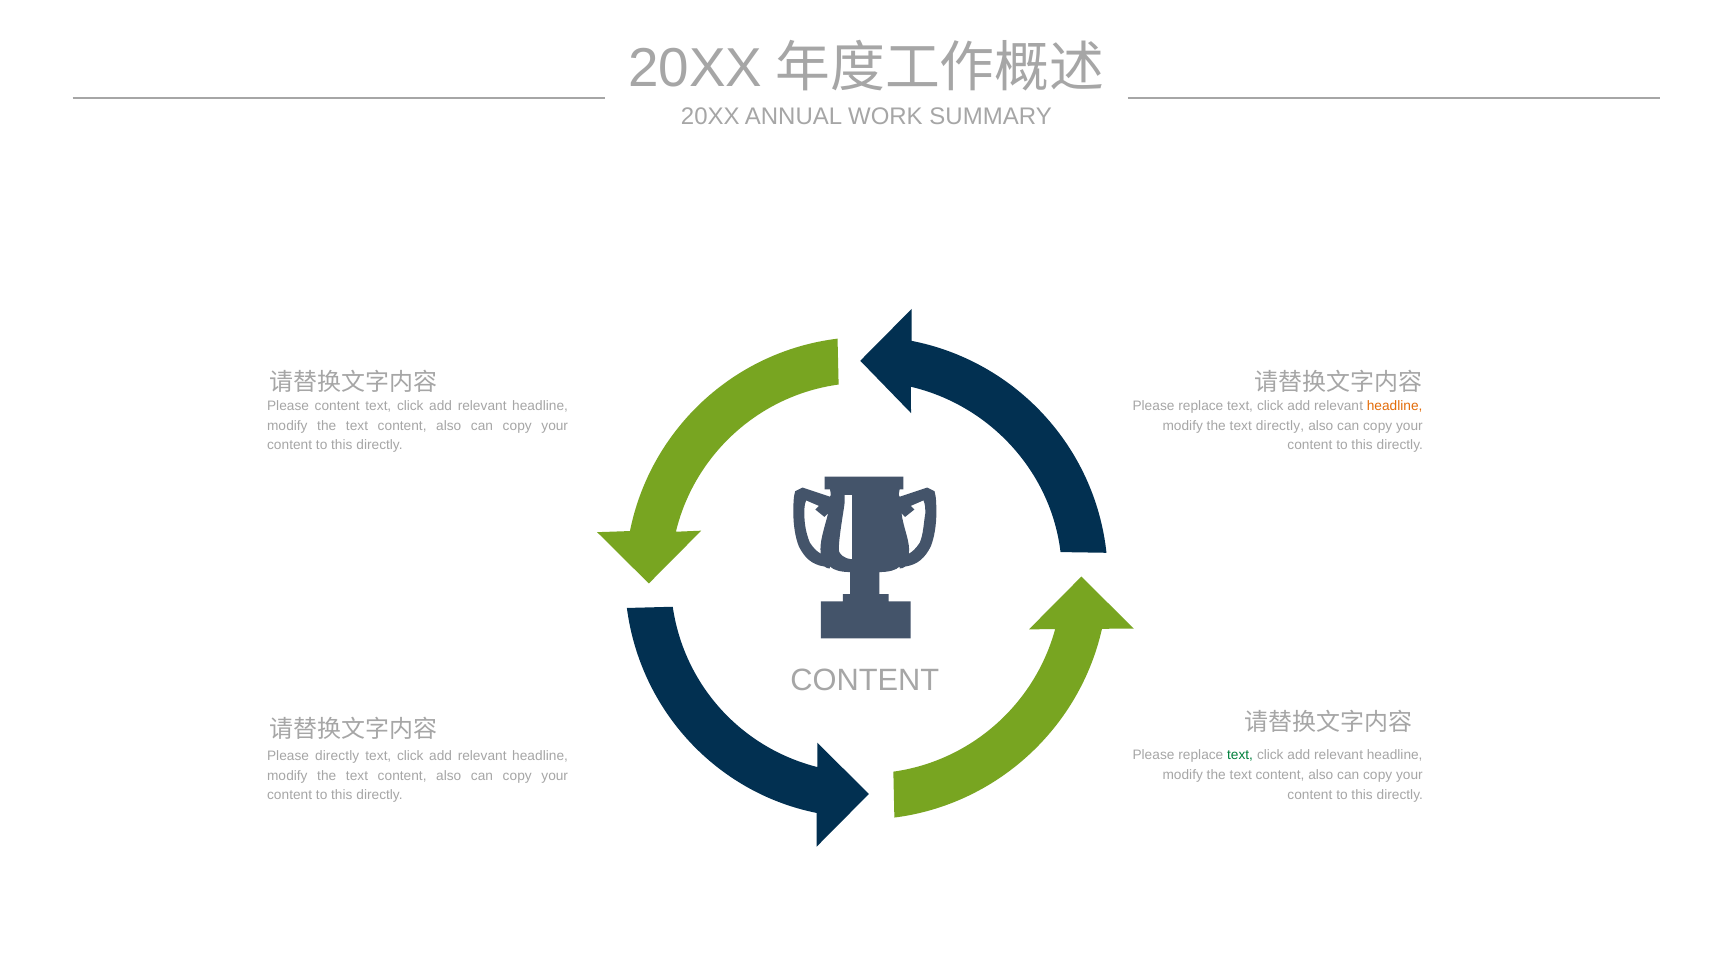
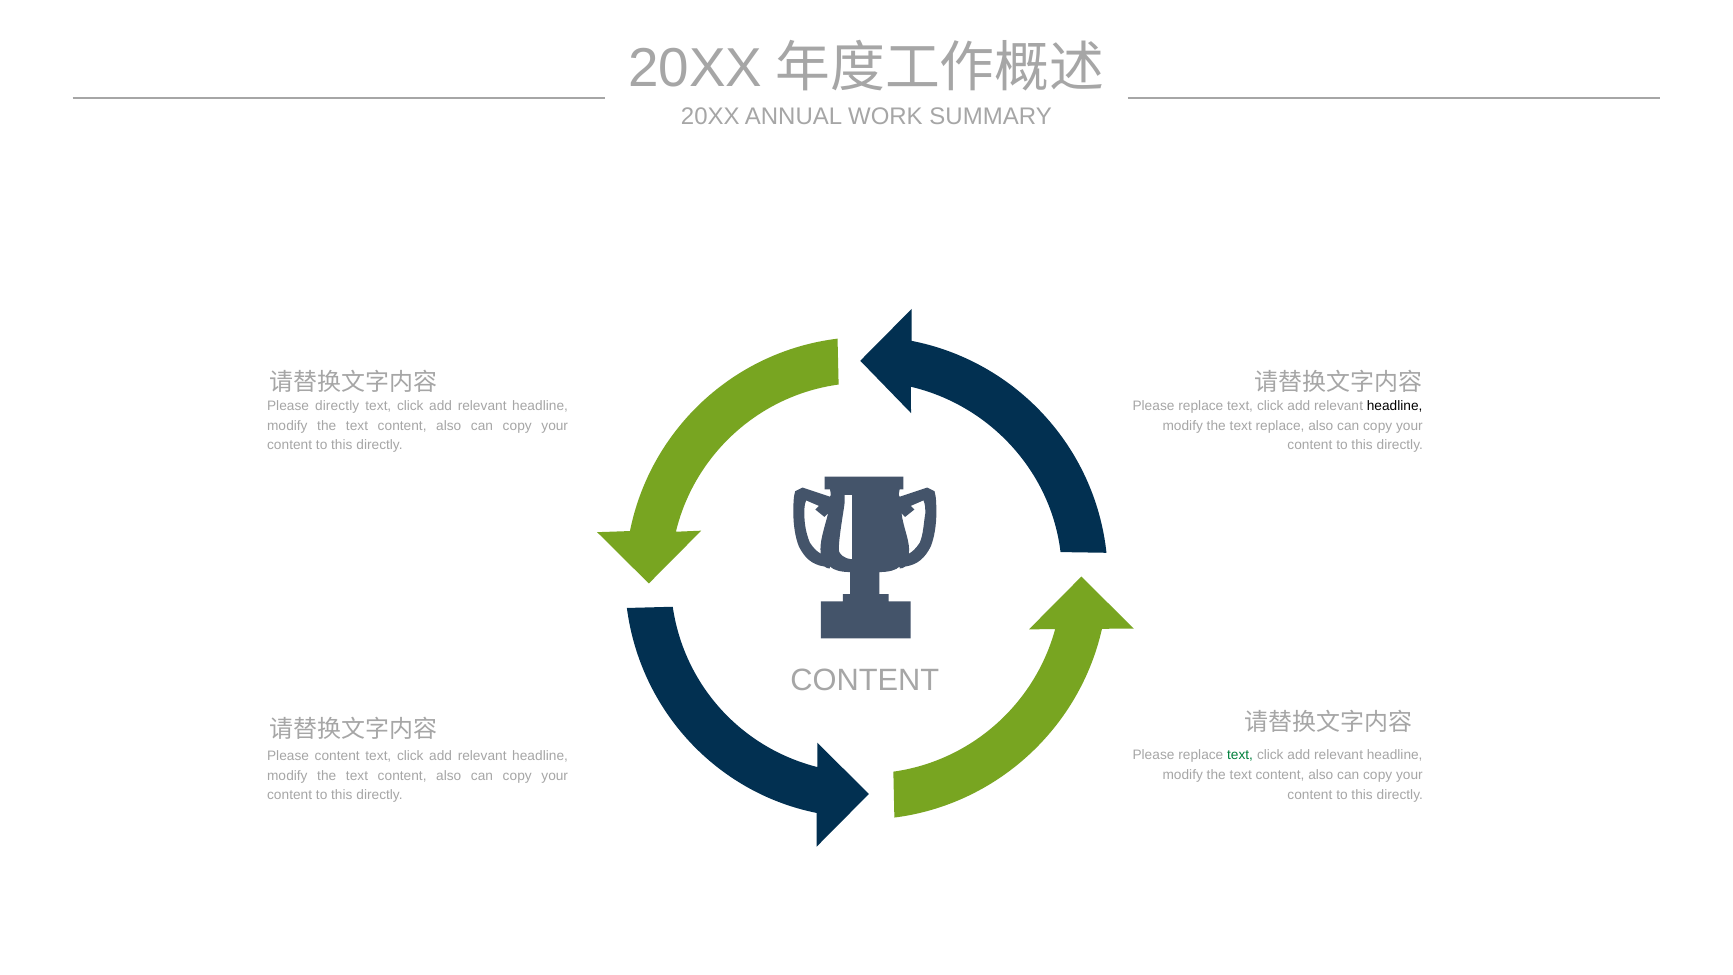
Please content: content -> directly
headline at (1395, 406) colour: orange -> black
text directly: directly -> replace
Please directly: directly -> content
